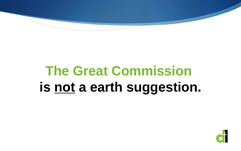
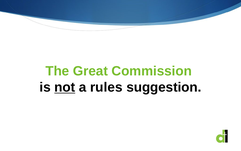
earth: earth -> rules
